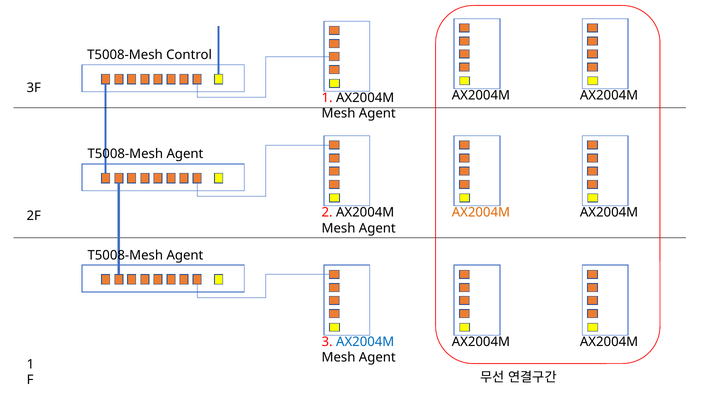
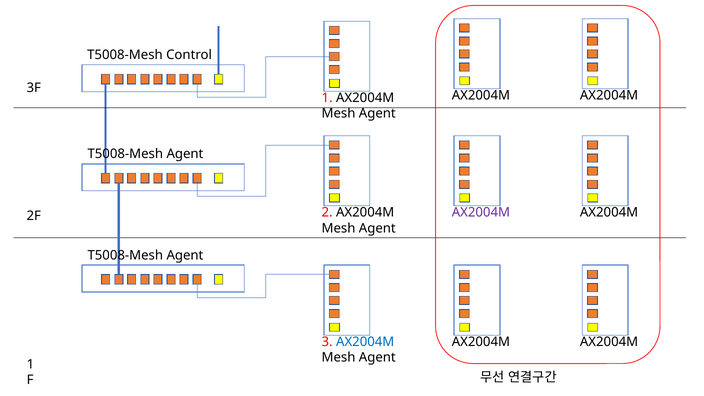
AX2004M at (481, 212) colour: orange -> purple
